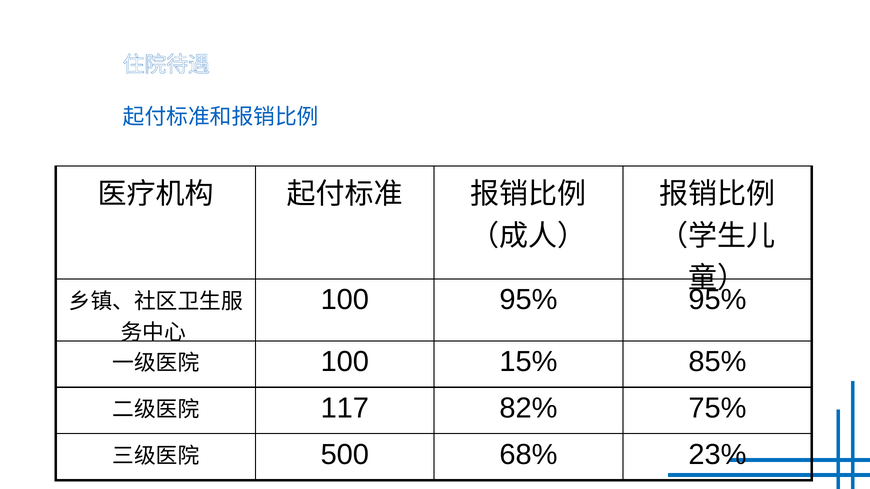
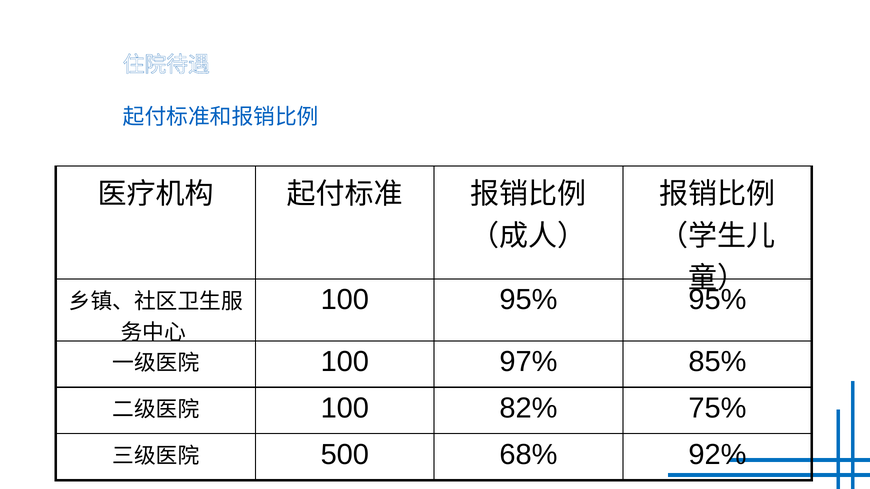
15%: 15% -> 97%
117 at (345, 409): 117 -> 100
23%: 23% -> 92%
